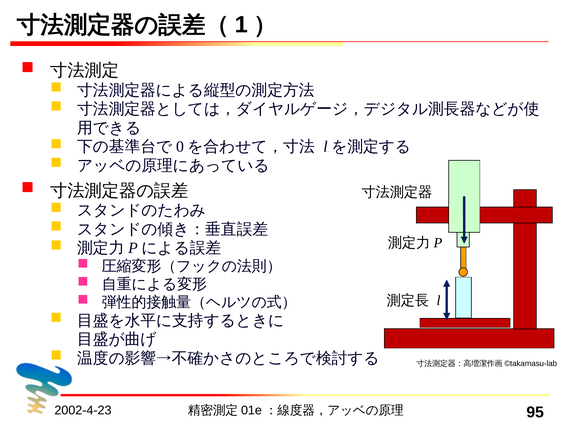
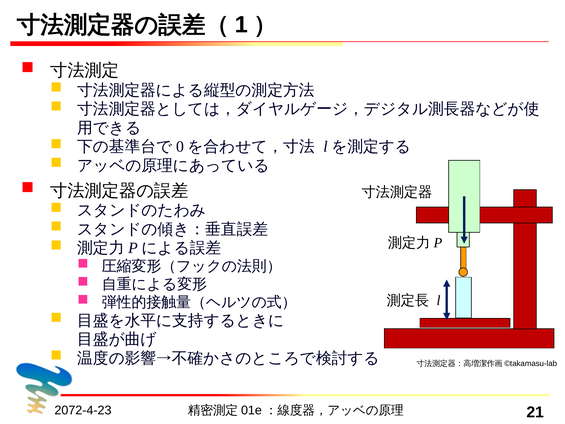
2002-4-23: 2002-4-23 -> 2072-4-23
95: 95 -> 21
